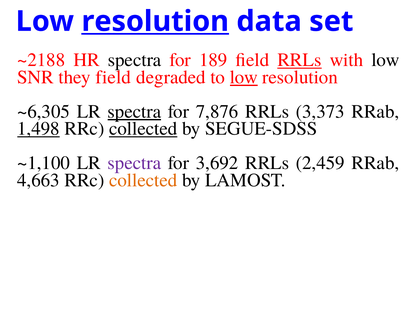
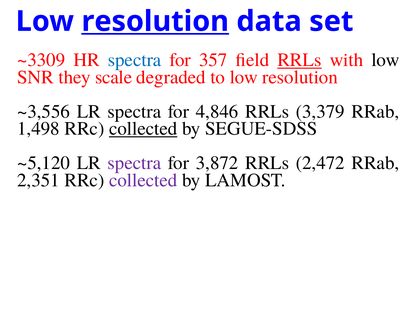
~2188: ~2188 -> ~3309
spectra at (135, 60) colour: black -> blue
189: 189 -> 357
they field: field -> scale
low at (244, 77) underline: present -> none
~6,305: ~6,305 -> ~3,556
spectra at (134, 111) underline: present -> none
7,876: 7,876 -> 4,846
3,373: 3,373 -> 3,379
1,498 underline: present -> none
~1,100: ~1,100 -> ~5,120
3,692: 3,692 -> 3,872
2,459: 2,459 -> 2,472
4,663: 4,663 -> 2,351
collected at (143, 180) colour: orange -> purple
